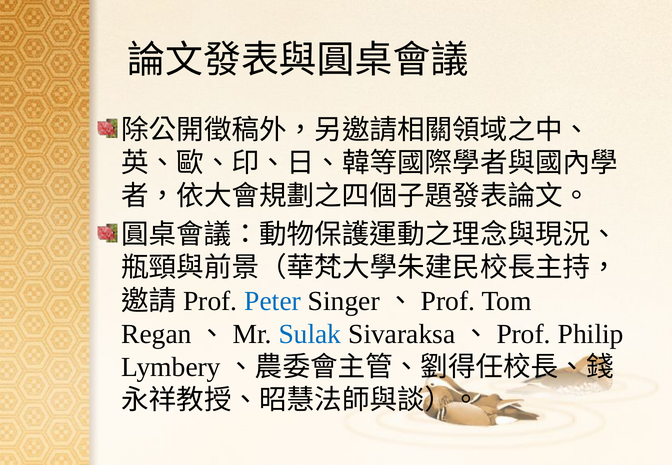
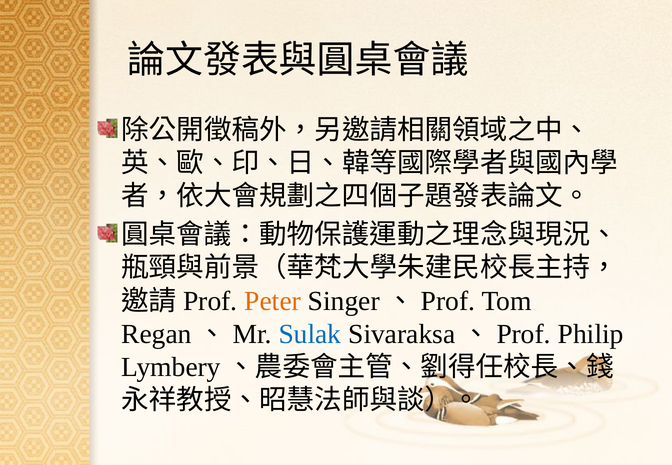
Peter colour: blue -> orange
